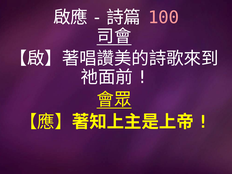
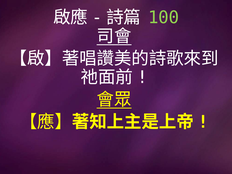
100 colour: pink -> light green
